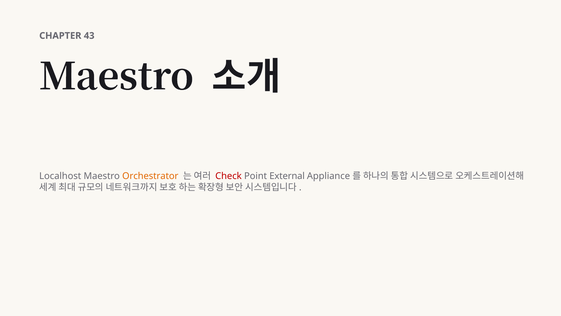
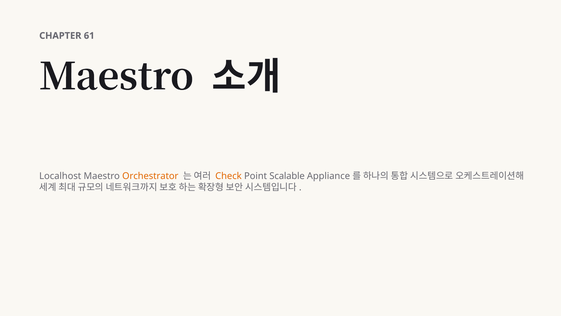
43: 43 -> 61
Check colour: red -> orange
External: External -> Scalable
